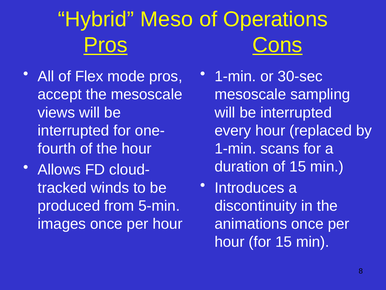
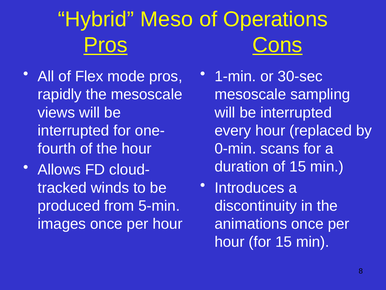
accept: accept -> rapidly
1-min at (235, 148): 1-min -> 0-min
